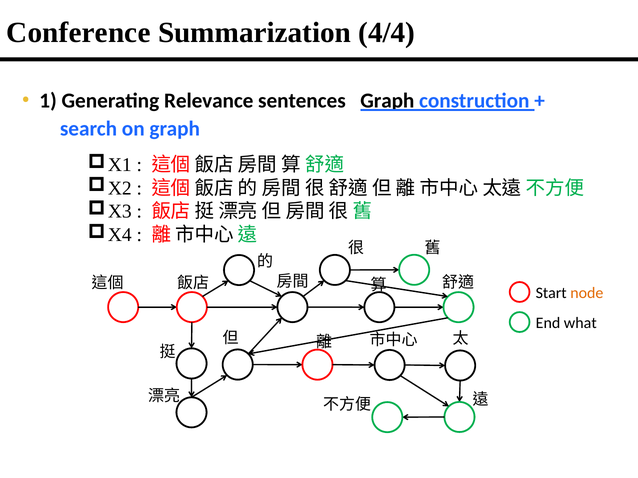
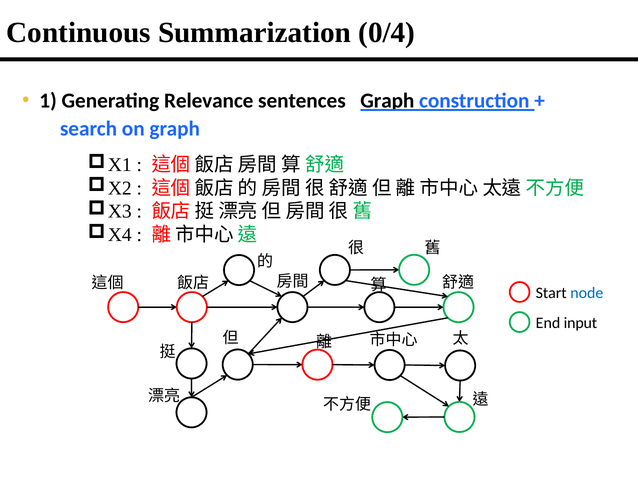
Conference: Conference -> Continuous
4/4: 4/4 -> 0/4
node colour: orange -> blue
what: what -> input
